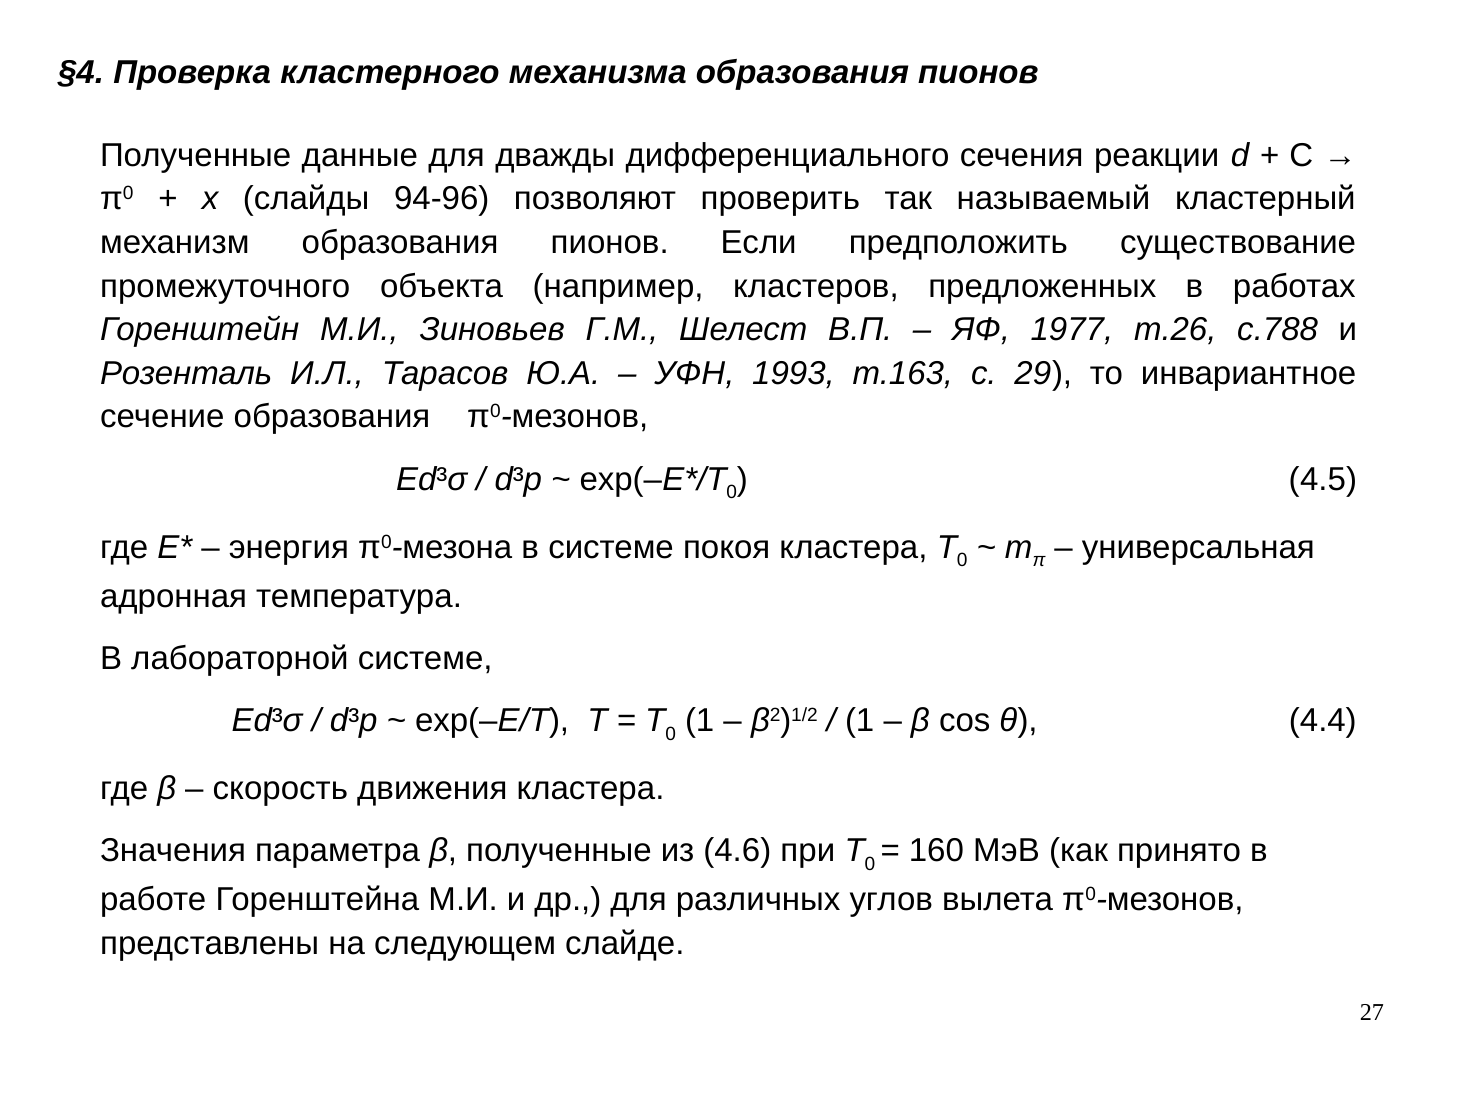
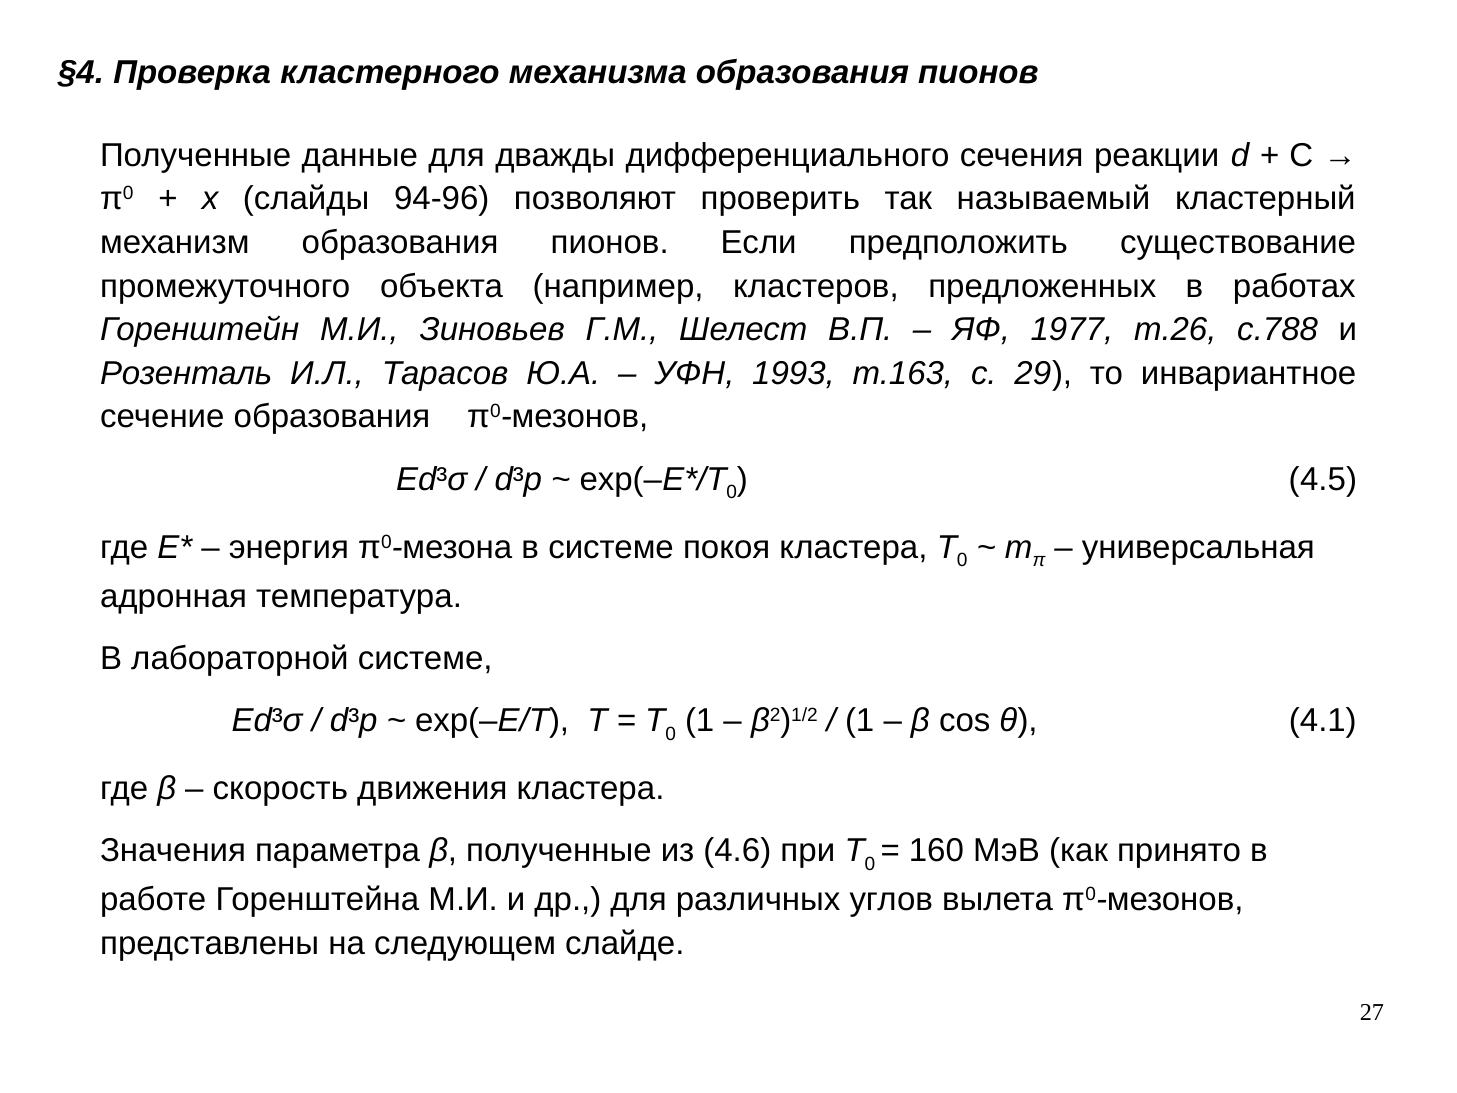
4.4: 4.4 -> 4.1
